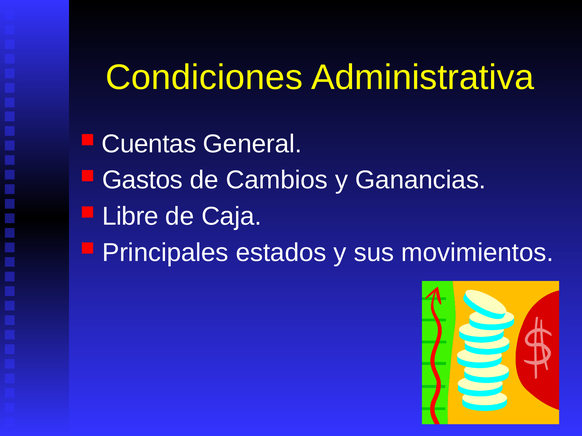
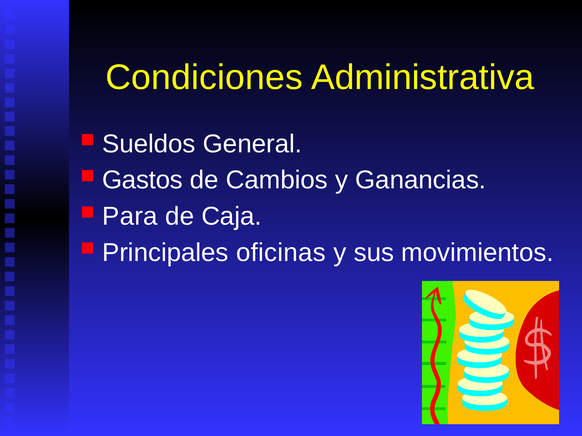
Cuentas: Cuentas -> Sueldos
Libre: Libre -> Para
estados: estados -> oficinas
